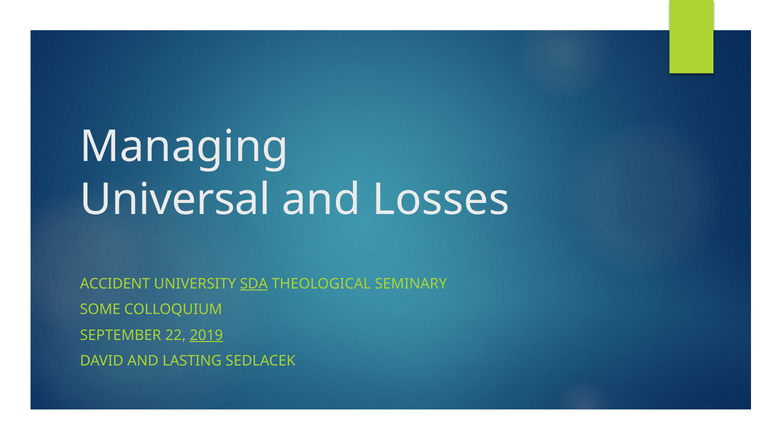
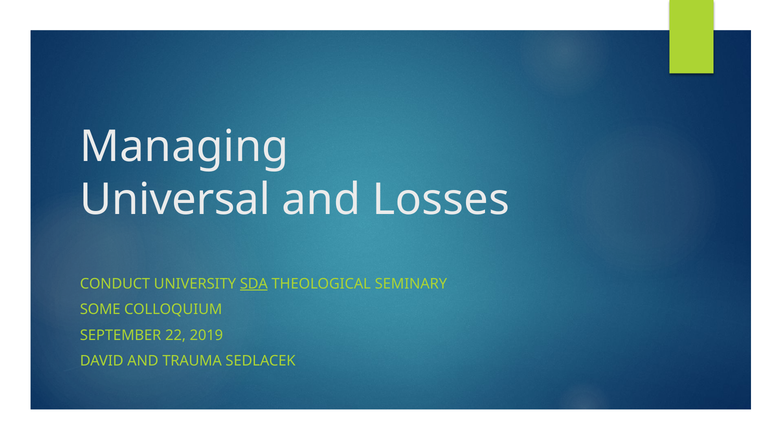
ACCIDENT: ACCIDENT -> CONDUCT
2019 underline: present -> none
LASTING: LASTING -> TRAUMA
